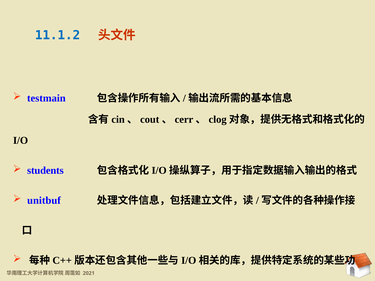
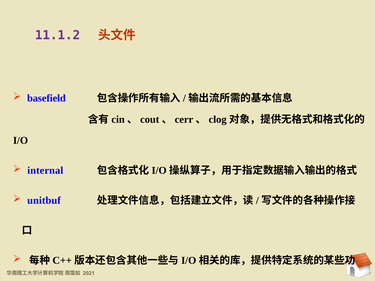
11.1.2 colour: blue -> purple
testmain: testmain -> basefield
students: students -> internal
